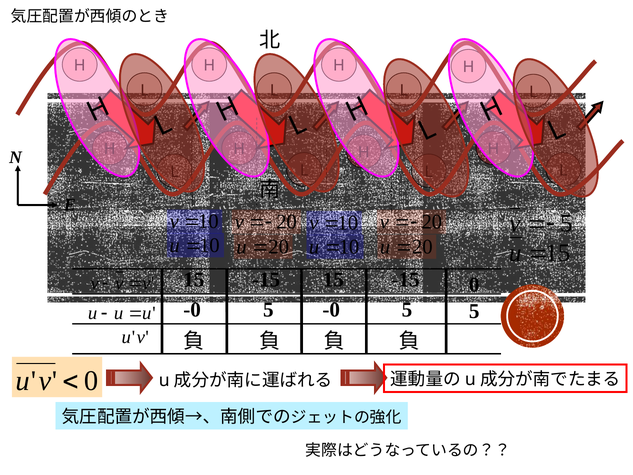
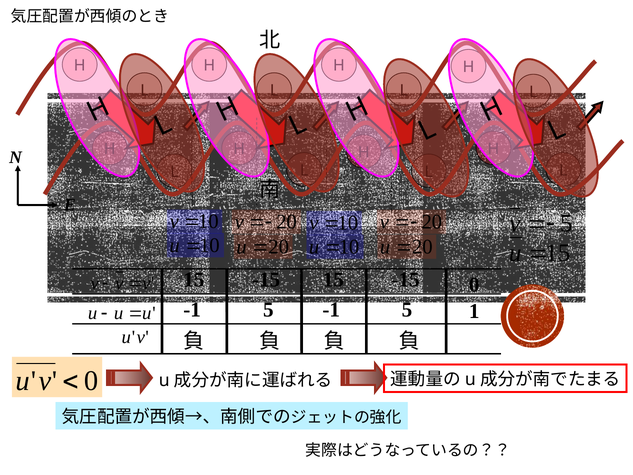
-0 at (192, 309): -0 -> -1
5 5: 5 -> 1
-0 at (331, 310): -0 -> -1
